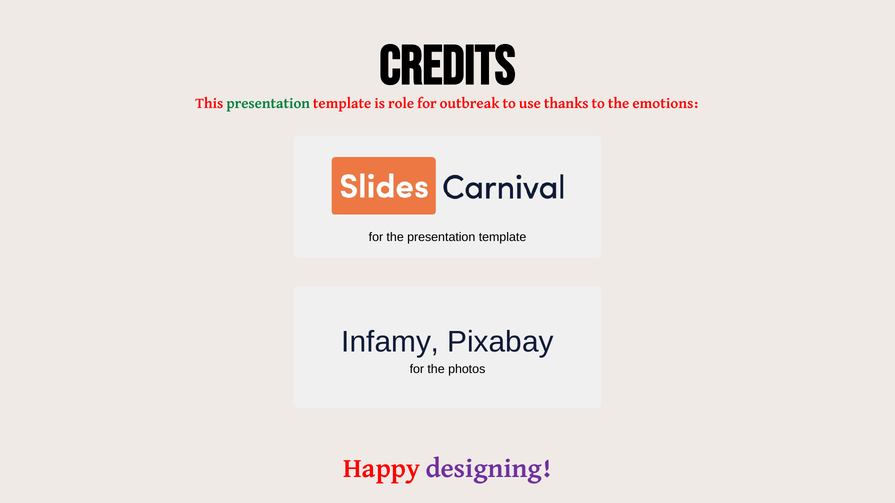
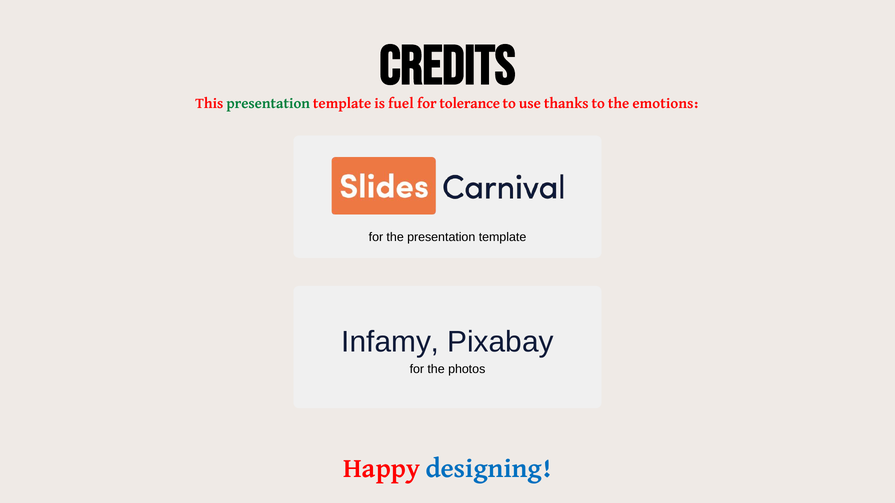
role: role -> fuel
outbreak: outbreak -> tolerance
designing colour: purple -> blue
